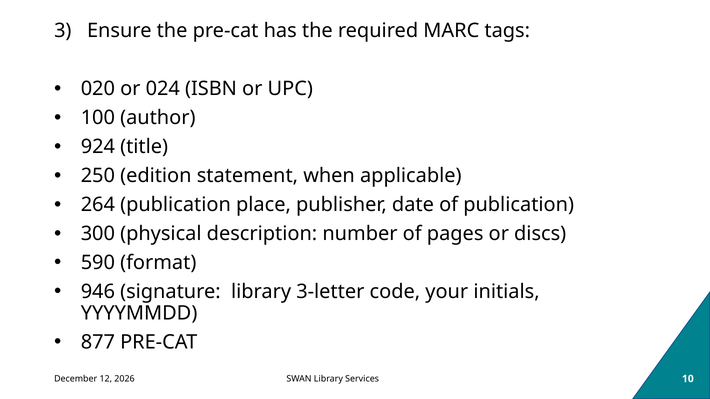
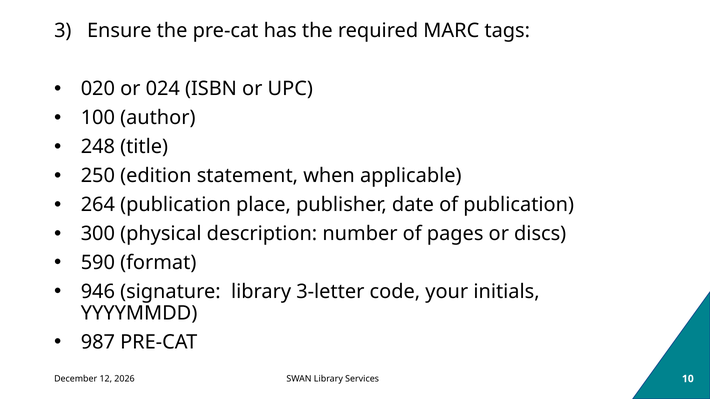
924: 924 -> 248
877: 877 -> 987
